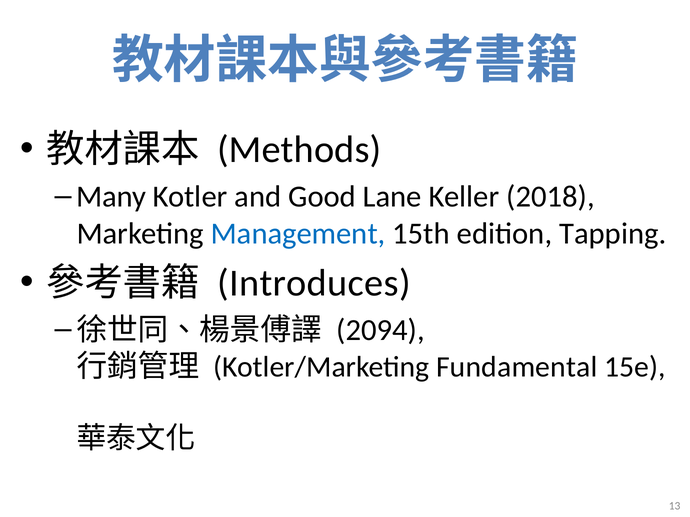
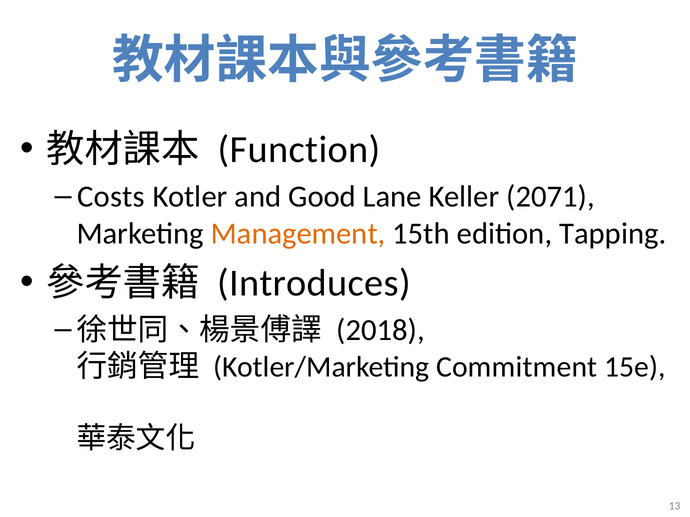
Methods: Methods -> Function
Many: Many -> Costs
2018: 2018 -> 2071
Management colour: blue -> orange
2094: 2094 -> 2018
Fundamental: Fundamental -> Commitment
